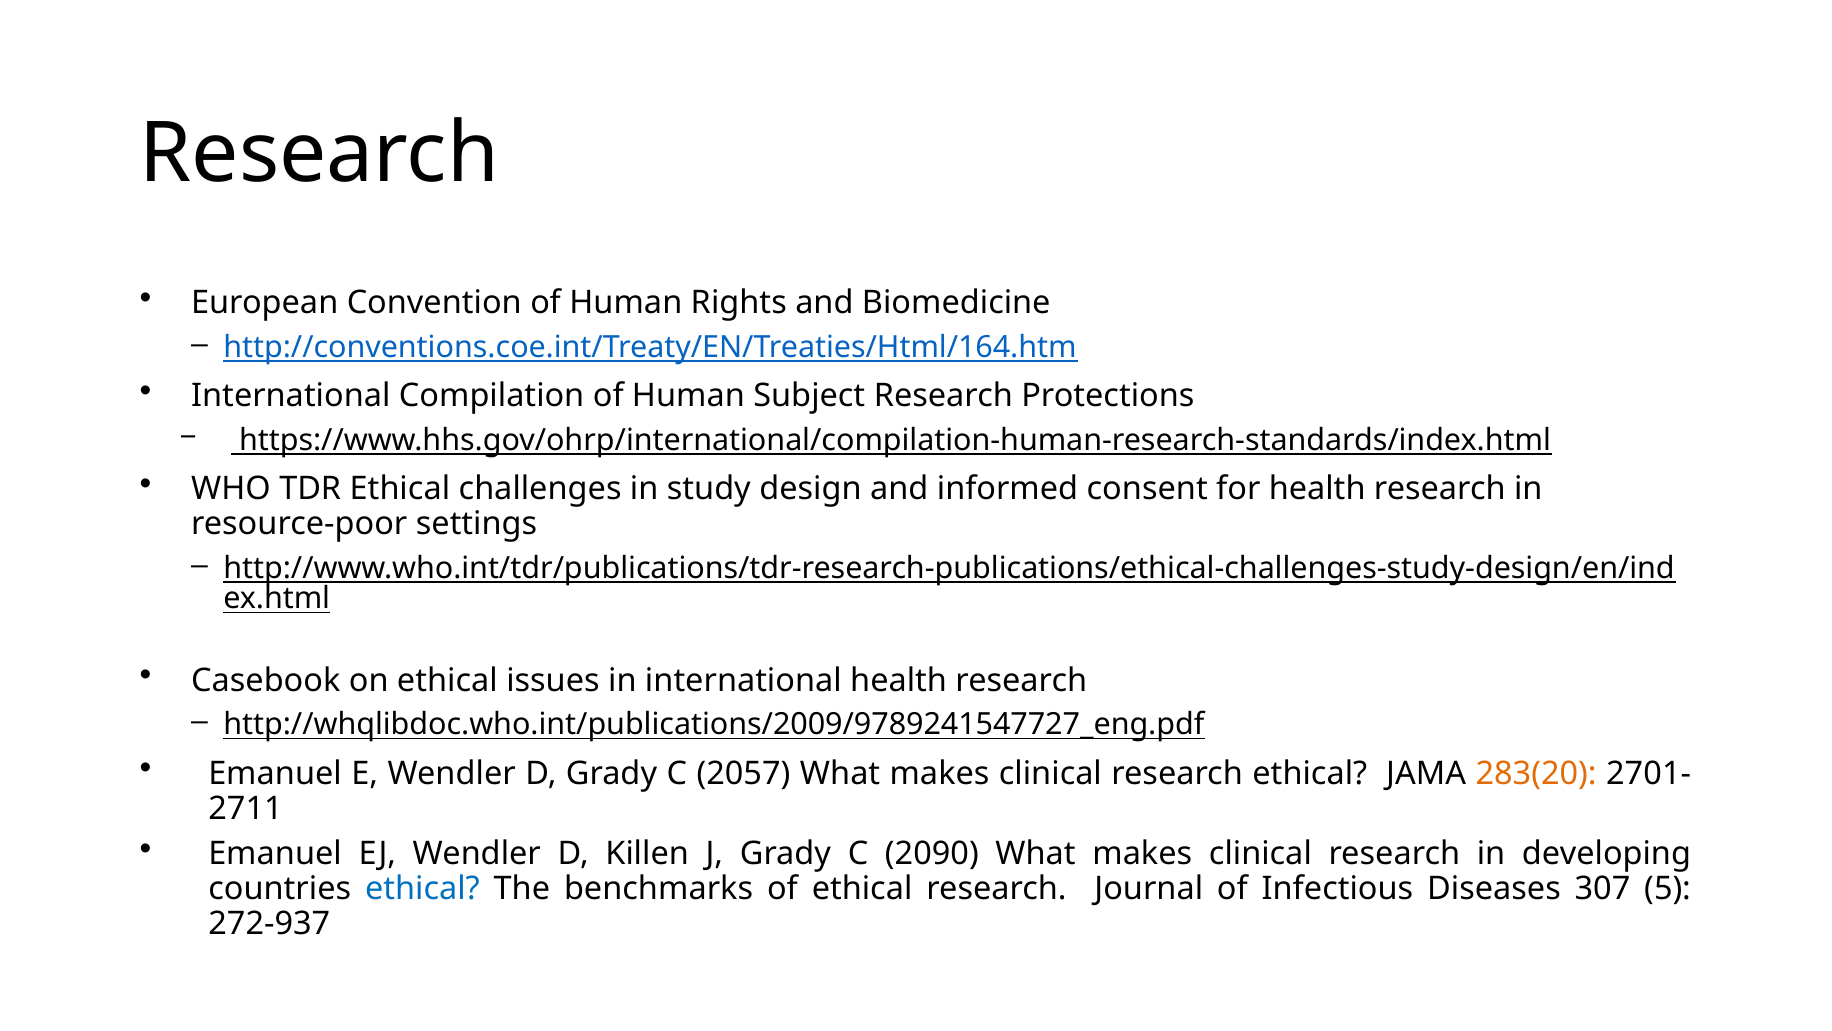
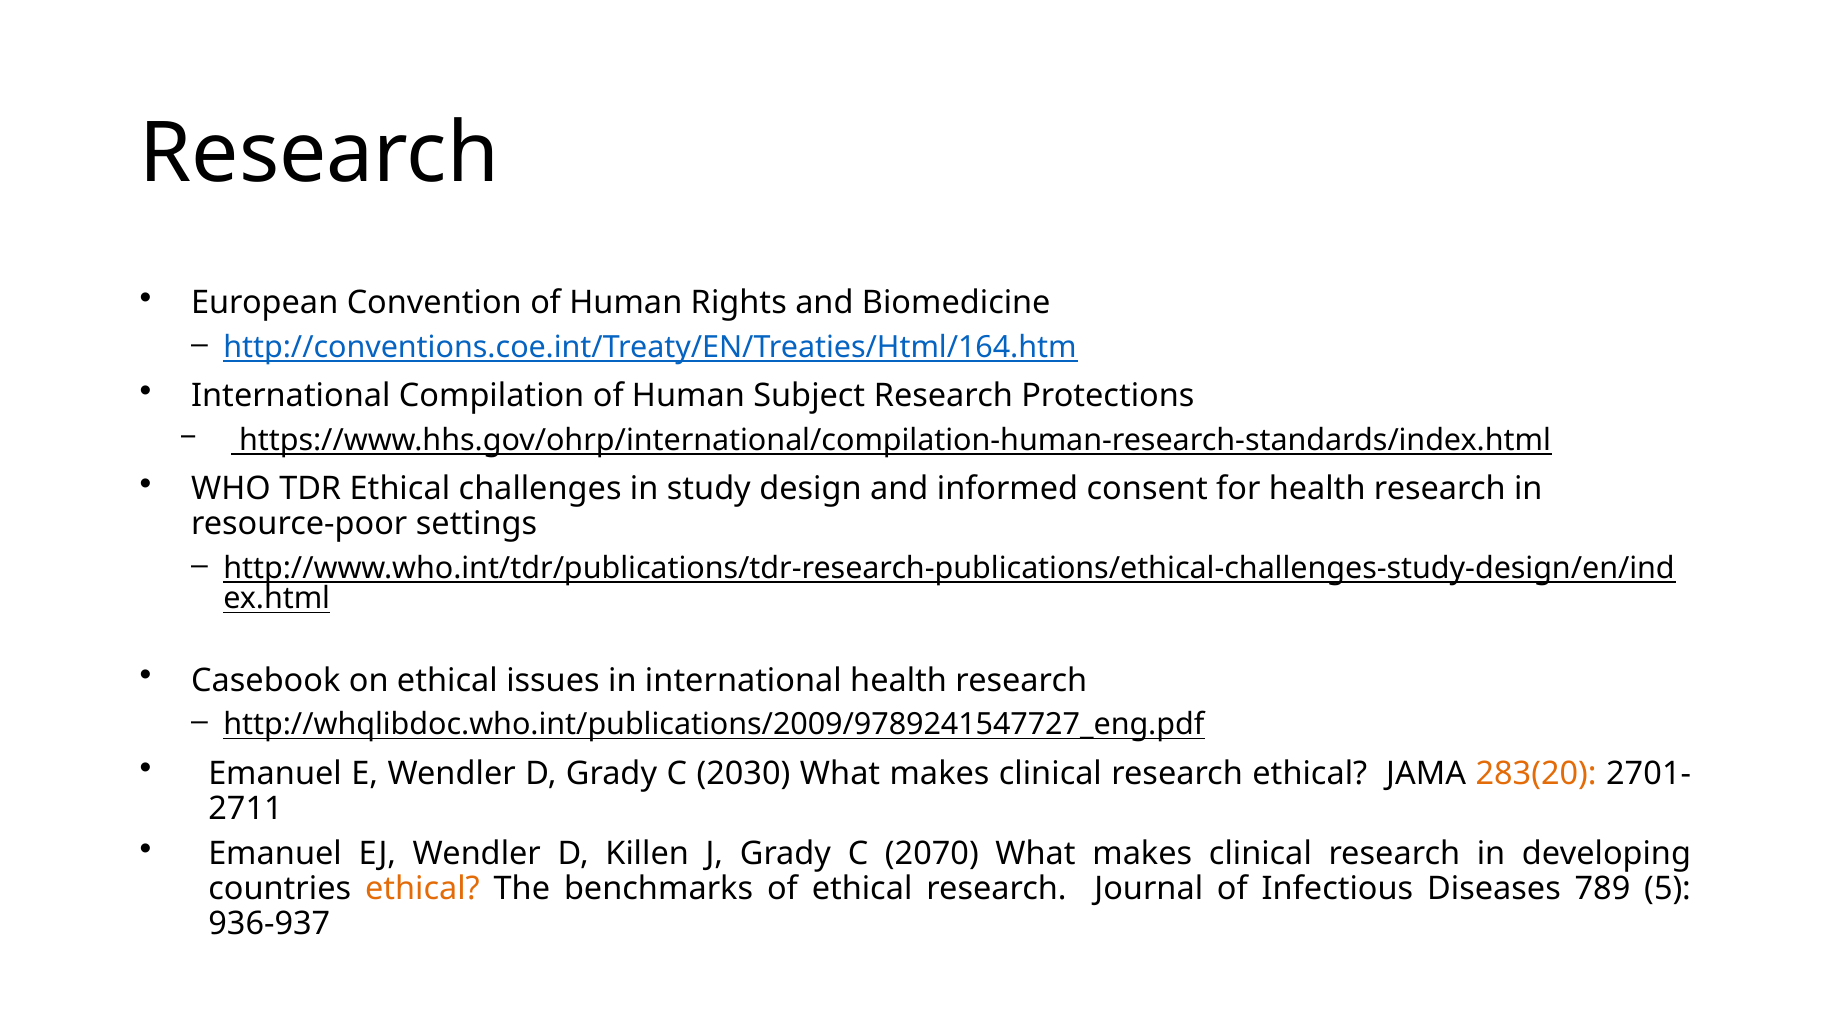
2057: 2057 -> 2030
2090: 2090 -> 2070
ethical at (422, 888) colour: blue -> orange
307: 307 -> 789
272-937: 272-937 -> 936-937
